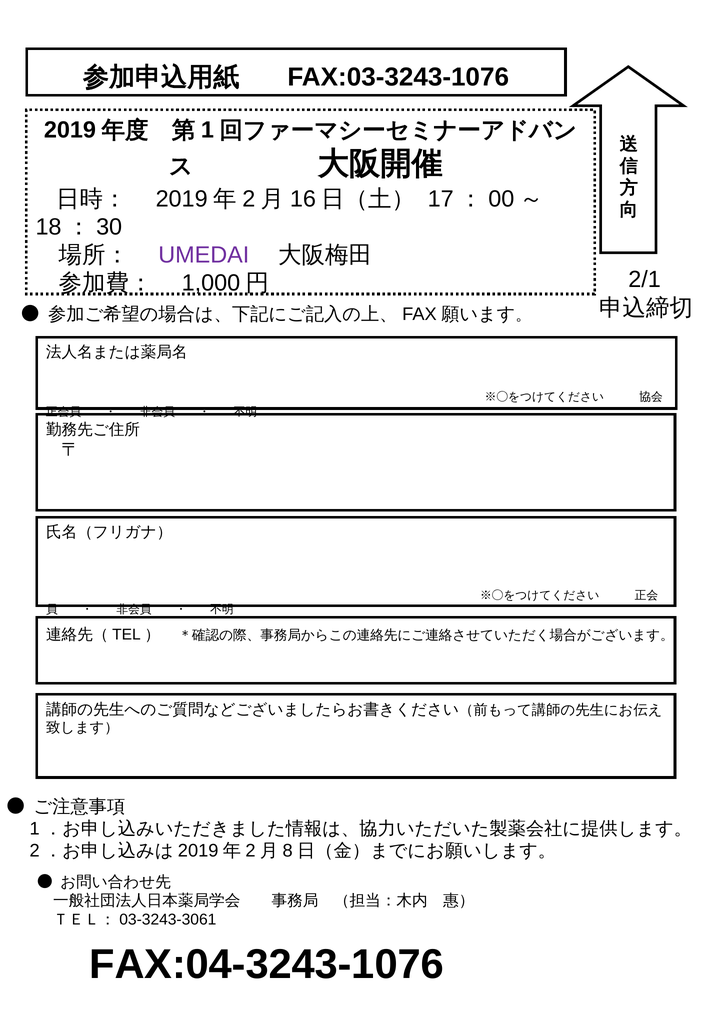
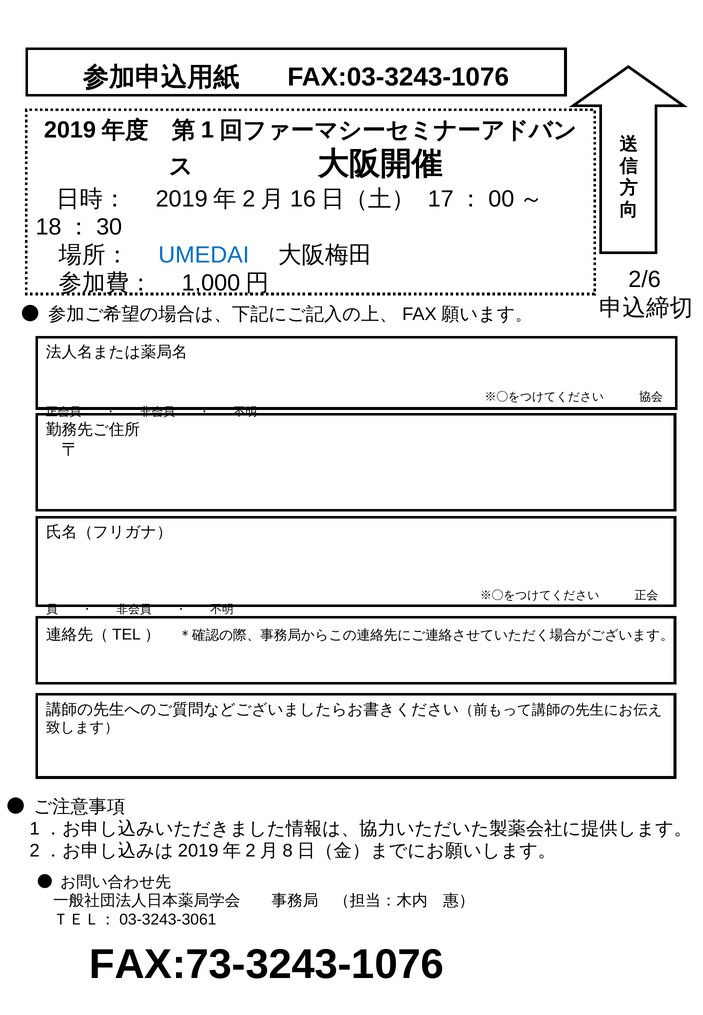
UMEDAI colour: purple -> blue
2/1: 2/1 -> 2/6
FAX:04-3243-1076: FAX:04-3243-1076 -> FAX:73-3243-1076
